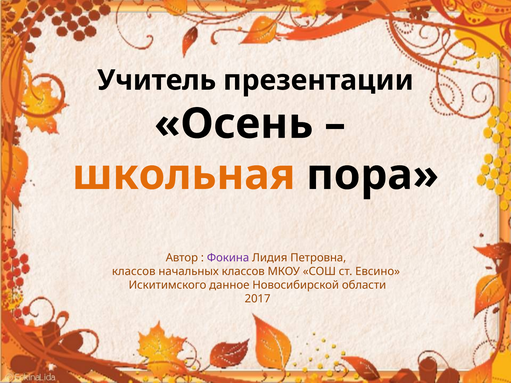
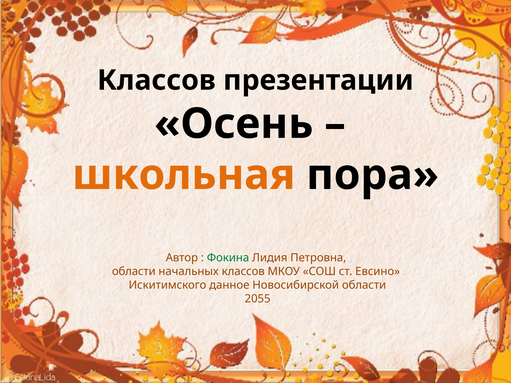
Учитель at (157, 80): Учитель -> Классов
Фокина colour: purple -> green
классов at (134, 272): классов -> области
2017: 2017 -> 2055
